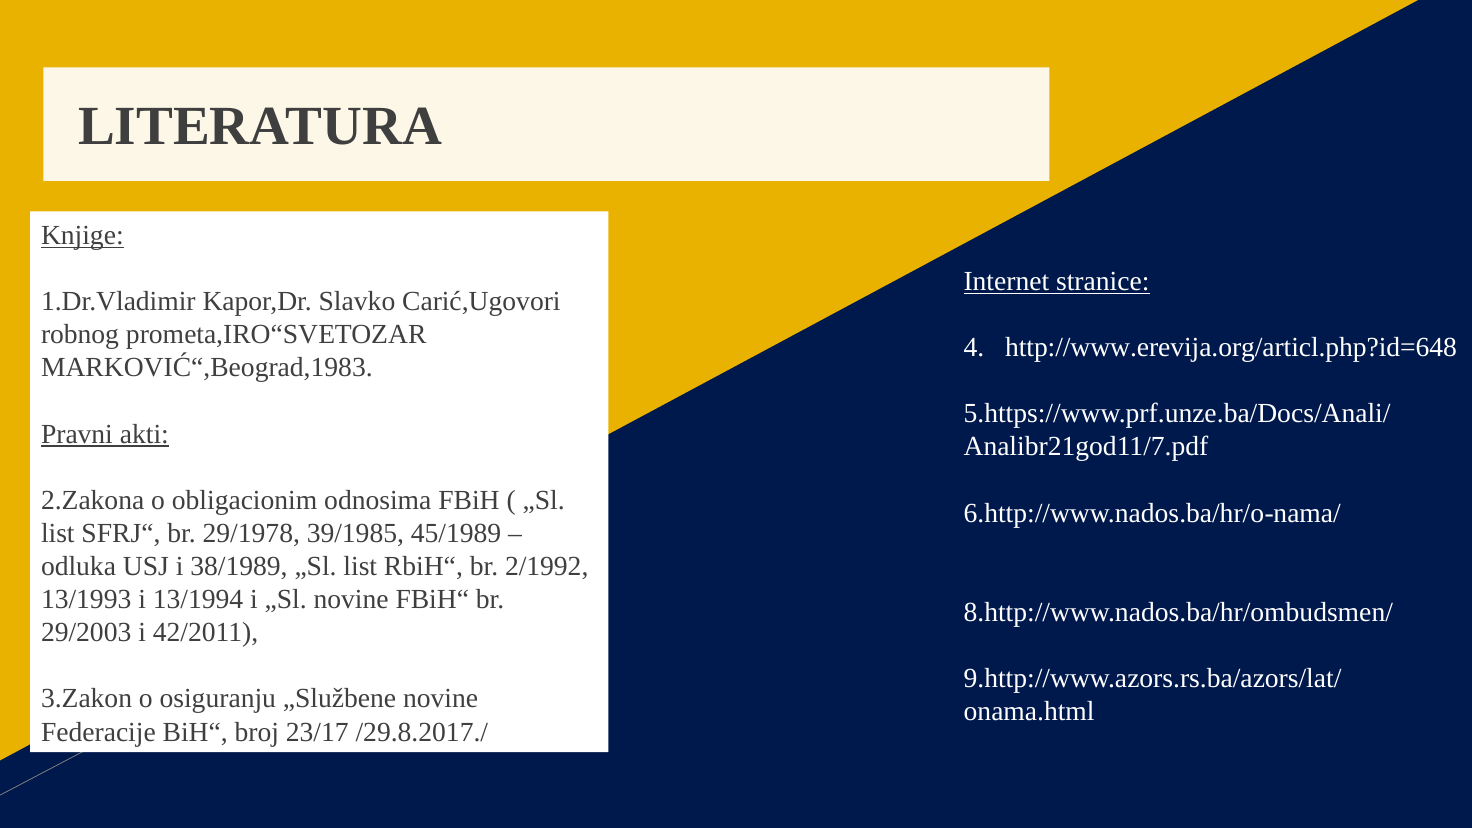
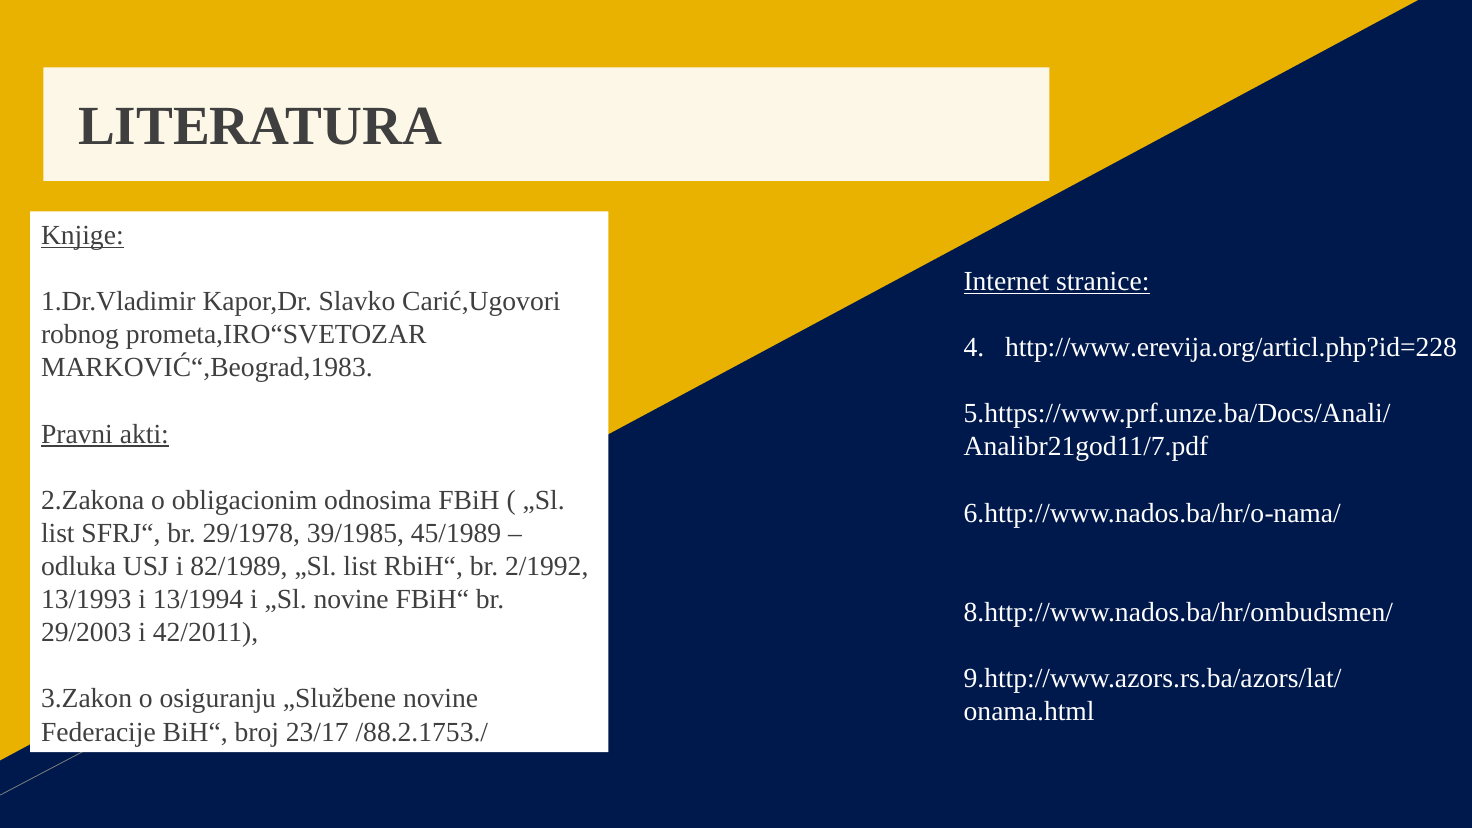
http://www.erevija.org/articl.php?id=648: http://www.erevija.org/articl.php?id=648 -> http://www.erevija.org/articl.php?id=228
38/1989: 38/1989 -> 82/1989
/29.8.2017./: /29.8.2017./ -> /88.2.1753./
